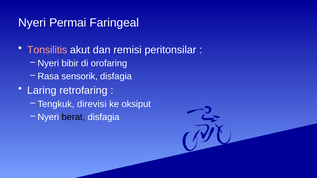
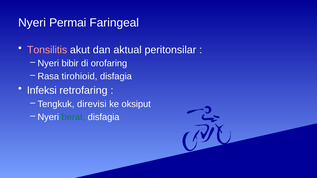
remisi: remisi -> aktual
sensorik: sensorik -> tirohioid
Laring: Laring -> Infeksi
berat colour: black -> green
